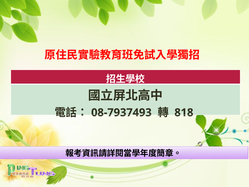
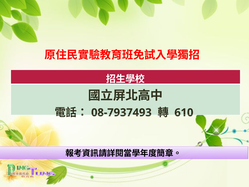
818: 818 -> 610
